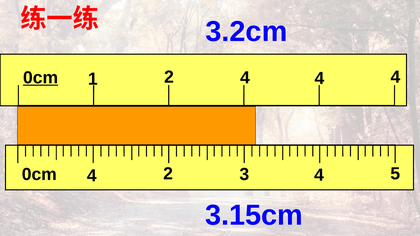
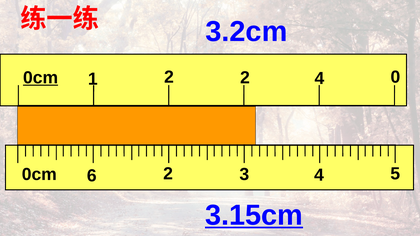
2 4: 4 -> 2
4 at (395, 77): 4 -> 0
0cm 4: 4 -> 6
3.15cm underline: none -> present
